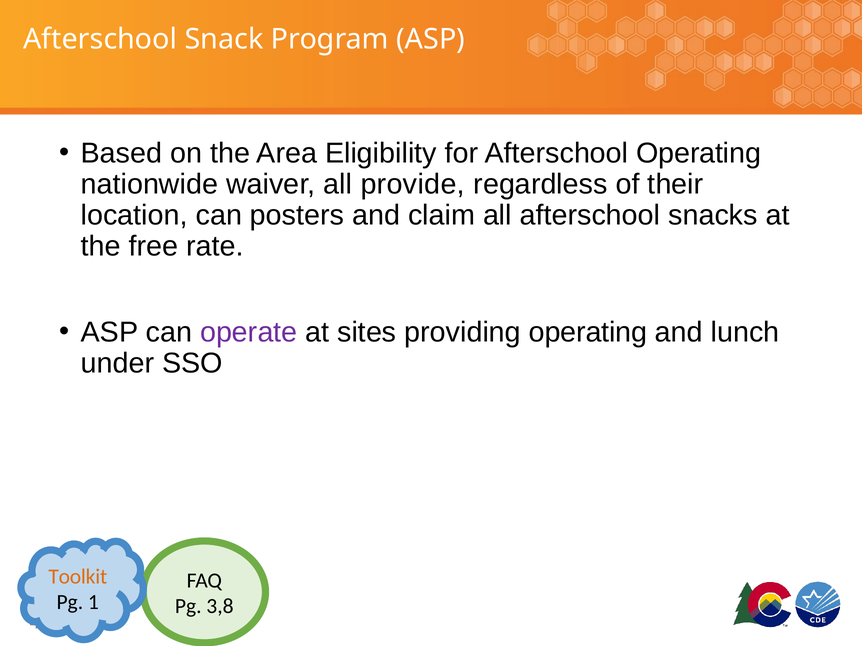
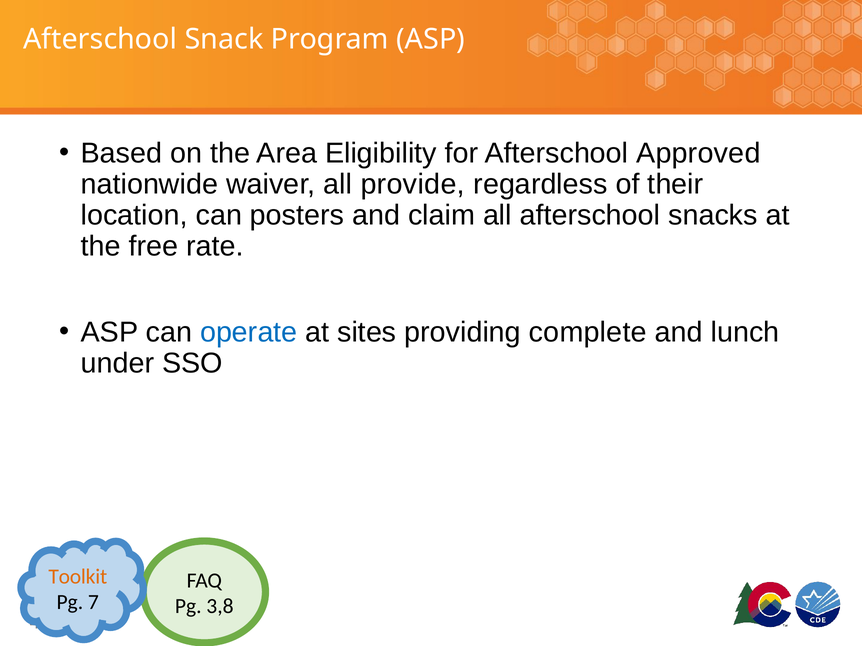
Afterschool Operating: Operating -> Approved
operate colour: purple -> blue
providing operating: operating -> complete
1: 1 -> 7
